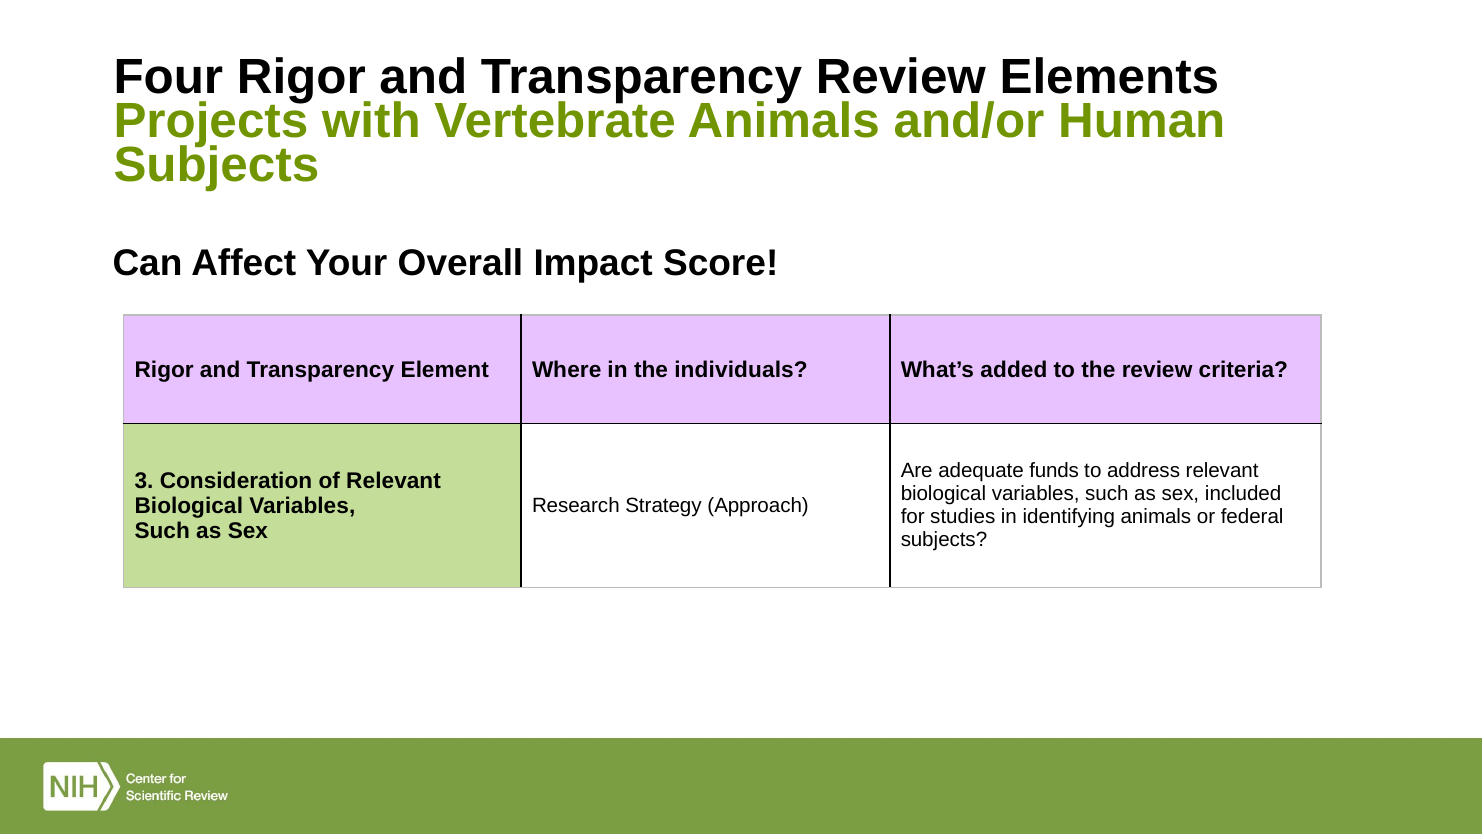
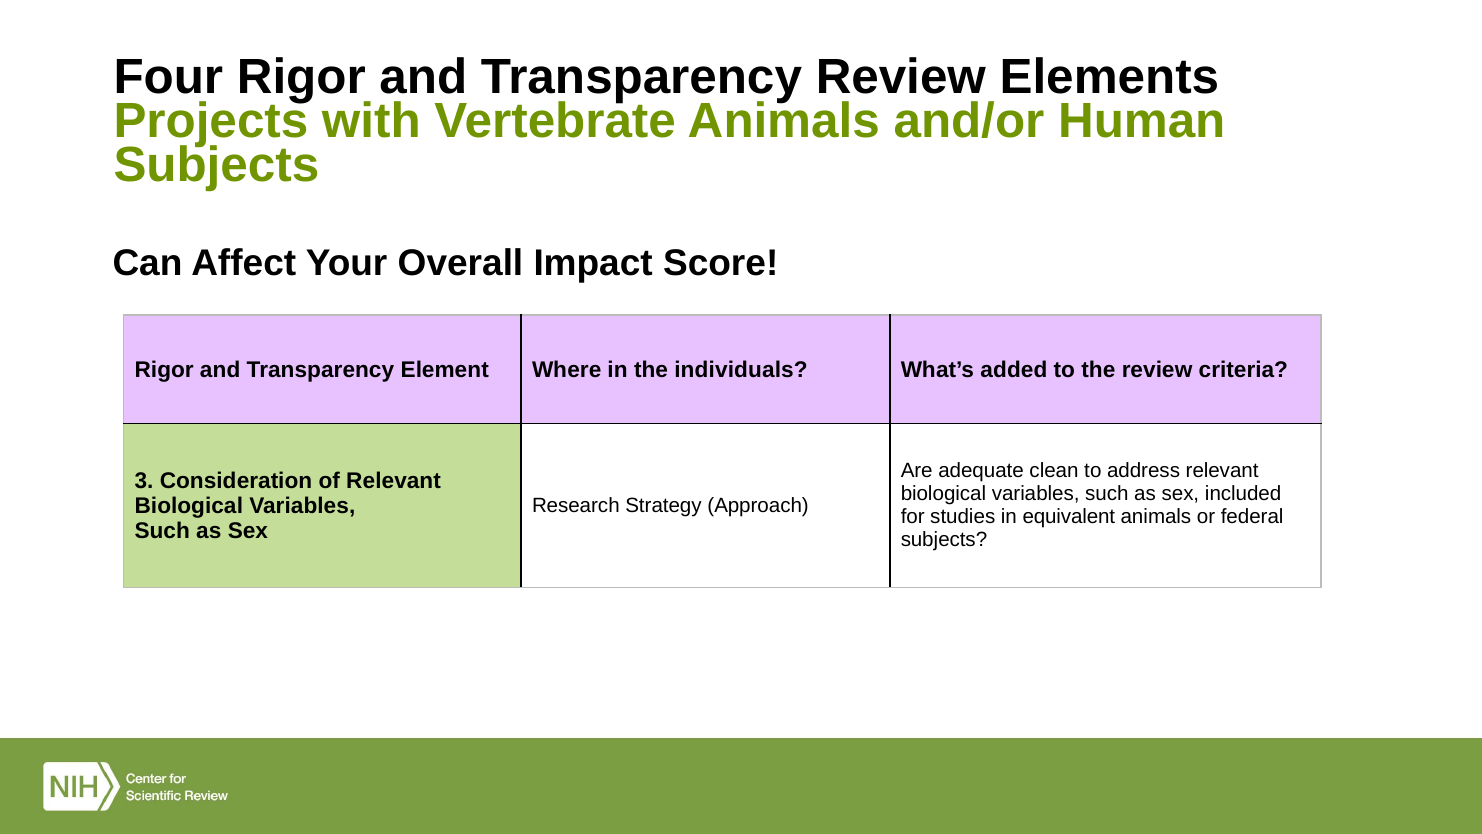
funds: funds -> clean
identifying: identifying -> equivalent
